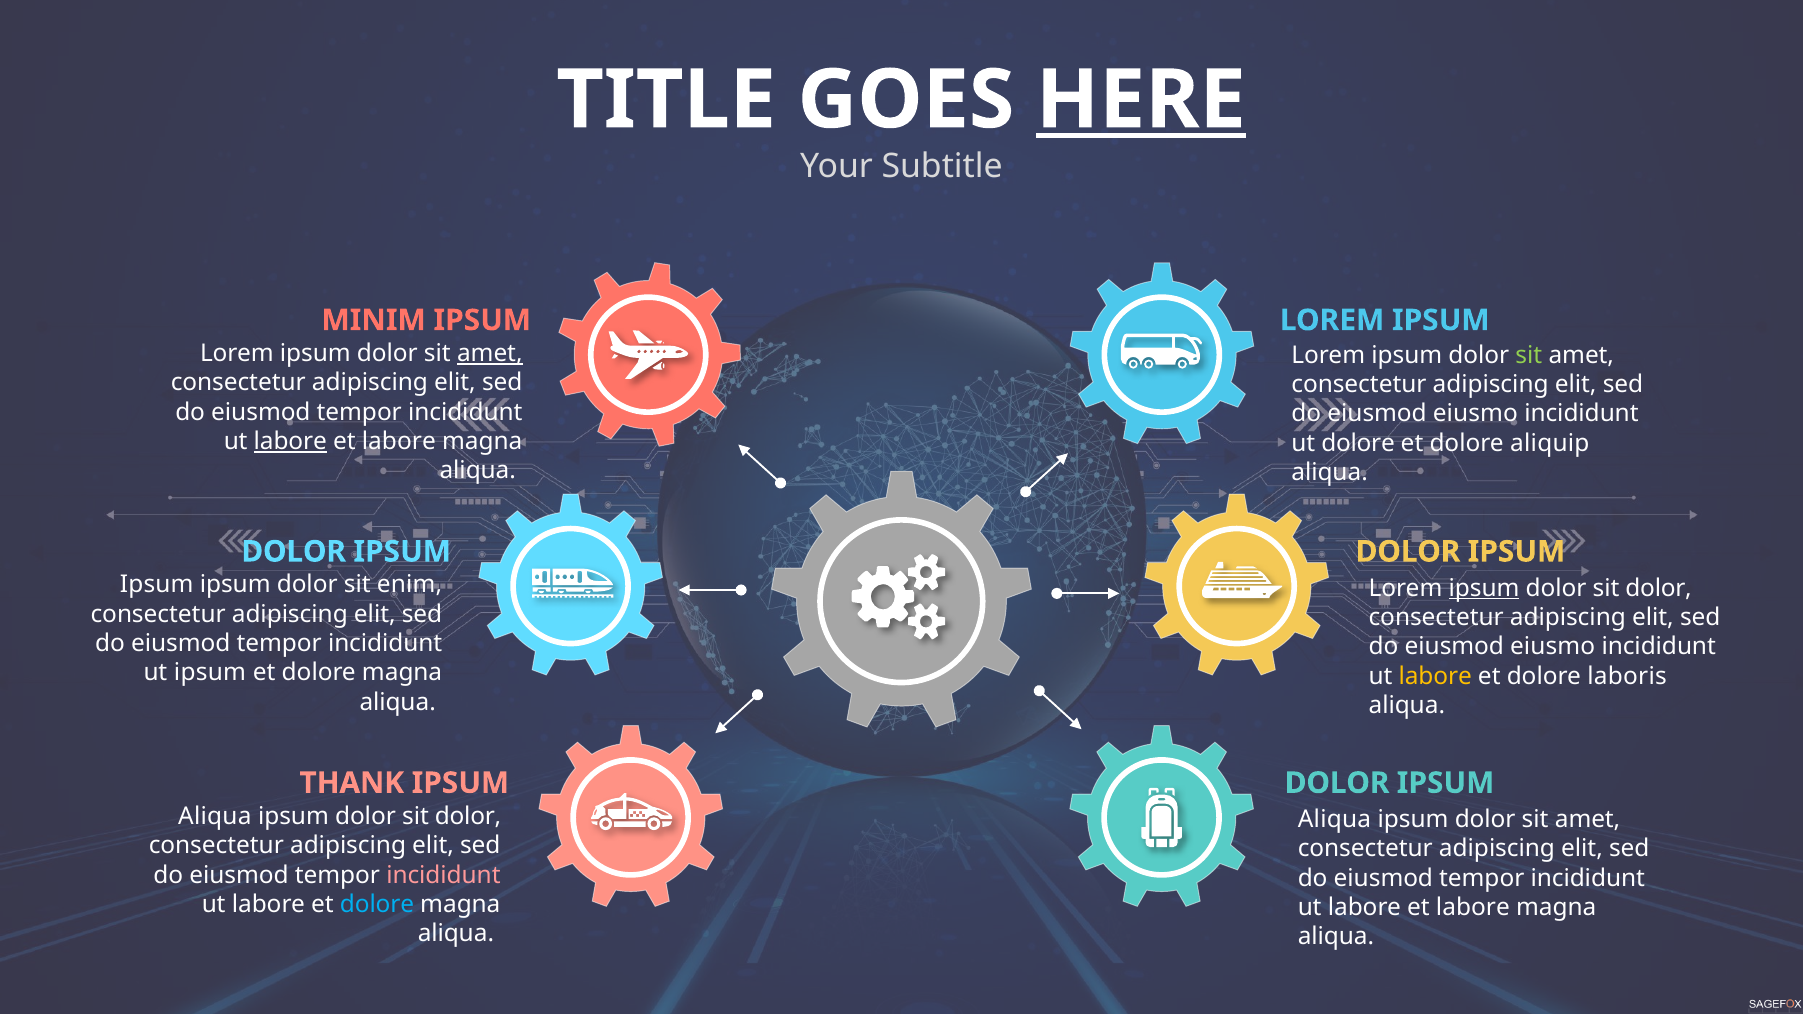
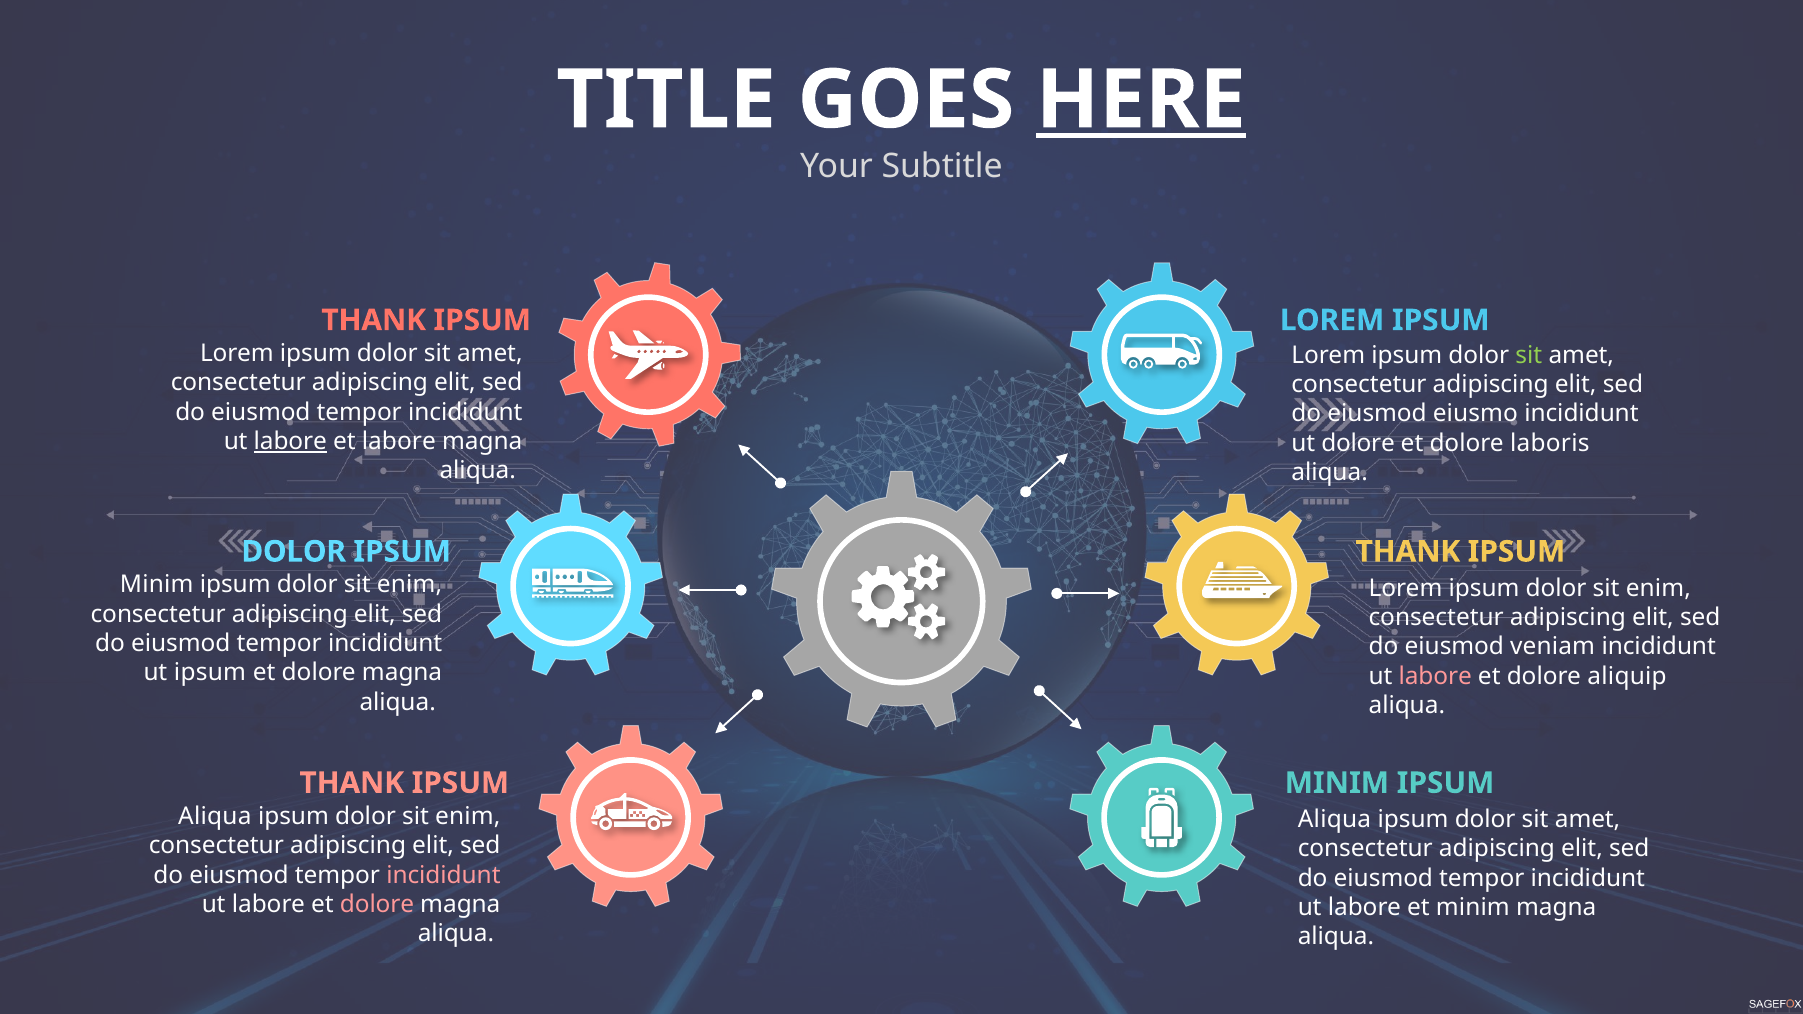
MINIM at (374, 320): MINIM -> THANK
amet at (490, 354) underline: present -> none
aliquip: aliquip -> laboris
DOLOR at (1408, 552): DOLOR -> THANK
Ipsum at (157, 585): Ipsum -> Minim
ipsum at (1484, 588) underline: present -> none
dolor at (1659, 588): dolor -> enim
eiusmo at (1553, 647): eiusmo -> veniam
labore at (1435, 676) colour: yellow -> pink
laboris: laboris -> aliquip
DOLOR at (1337, 783): DOLOR -> MINIM
dolor at (468, 816): dolor -> enim
dolore at (377, 904) colour: light blue -> pink
labore at (1473, 908): labore -> minim
